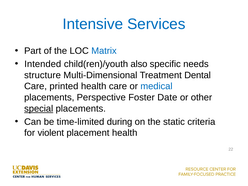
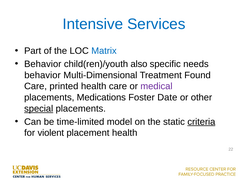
Intended at (43, 64): Intended -> Behavior
structure at (43, 75): structure -> behavior
Dental: Dental -> Found
medical colour: blue -> purple
Perspective: Perspective -> Medications
during: during -> model
criteria underline: none -> present
